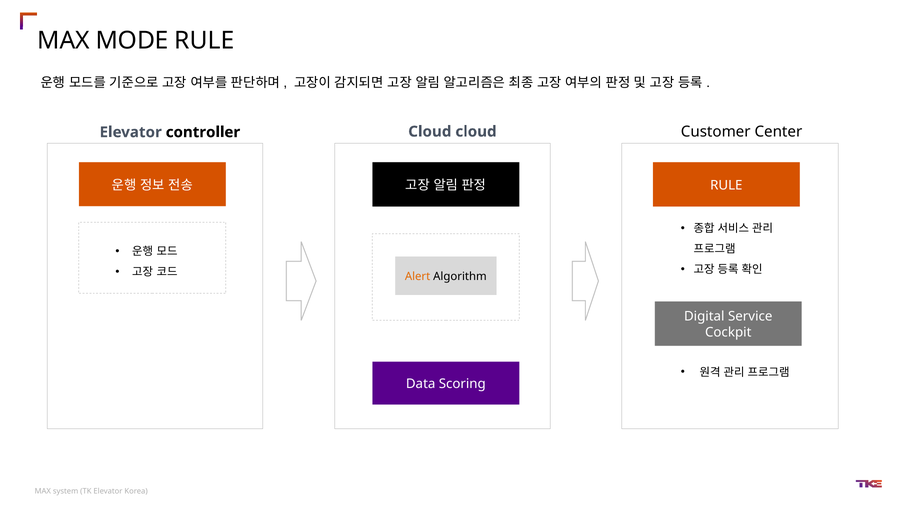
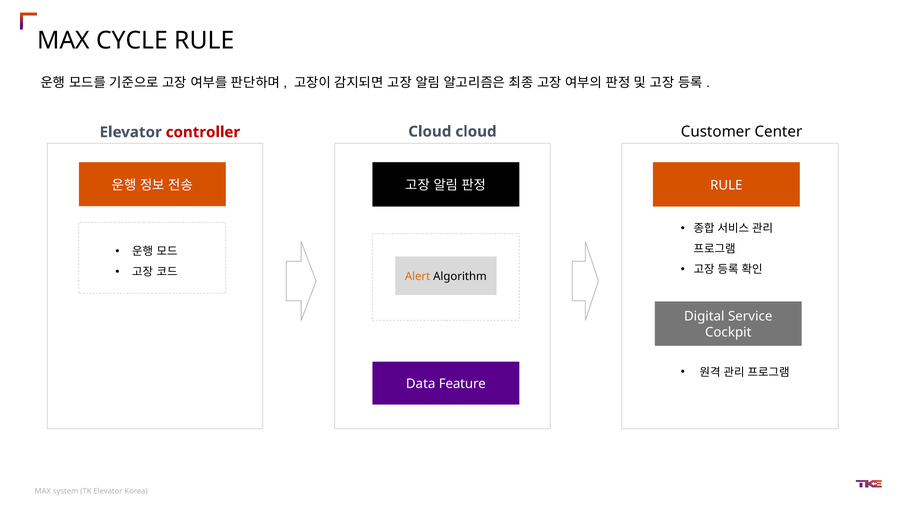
MODE: MODE -> CYCLE
controller colour: black -> red
Scoring: Scoring -> Feature
